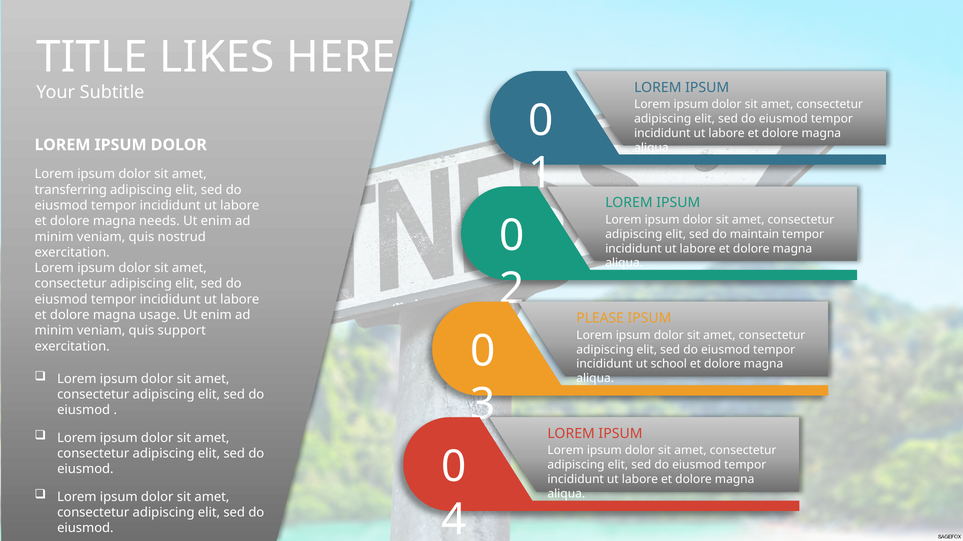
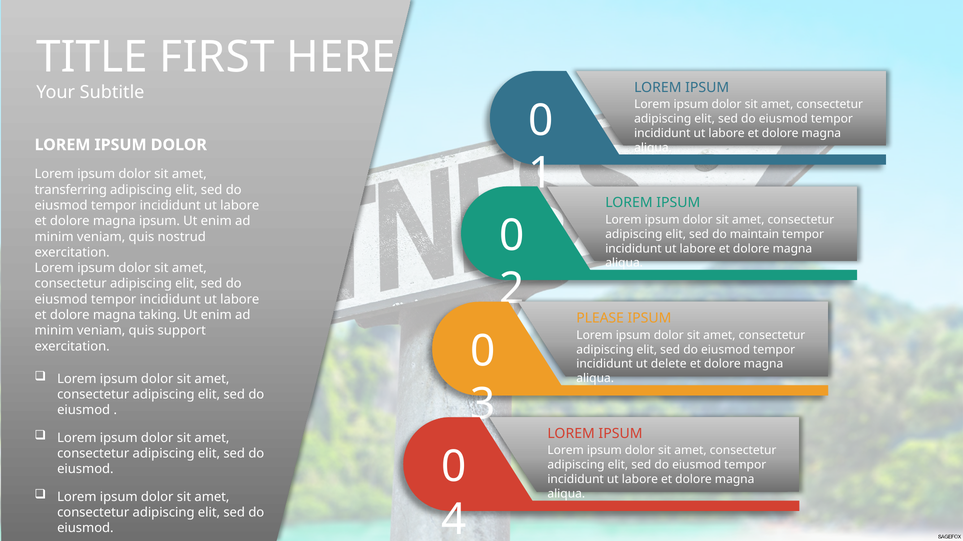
LIKES: LIKES -> FIRST
magna needs: needs -> ipsum
usage: usage -> taking
school: school -> delete
